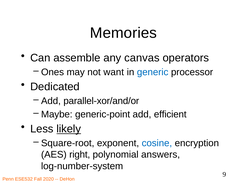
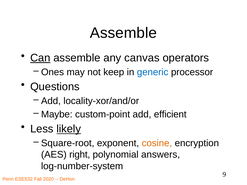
Memories at (123, 33): Memories -> Assemble
Can underline: none -> present
want: want -> keep
Dedicated: Dedicated -> Questions
parallel-xor/and/or: parallel-xor/and/or -> locality-xor/and/or
generic-point: generic-point -> custom-point
cosine colour: blue -> orange
